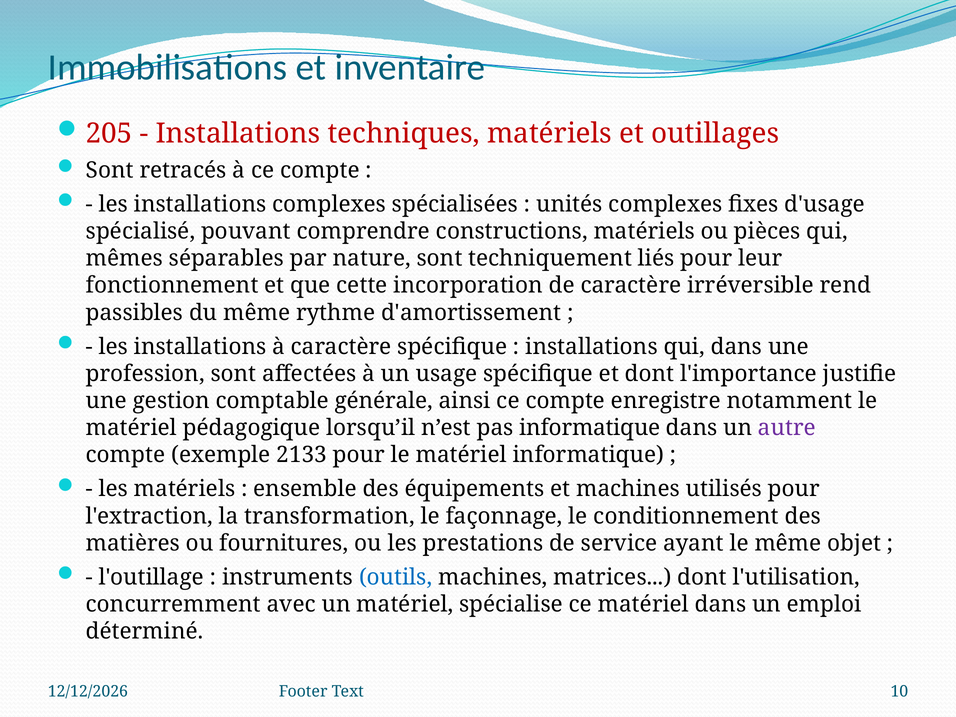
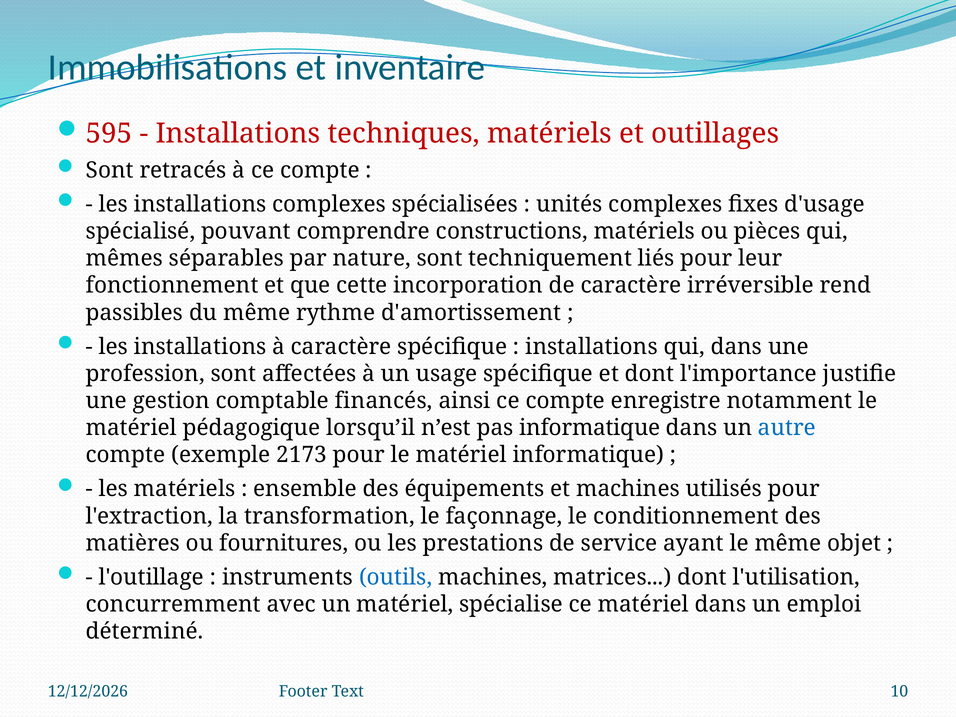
205: 205 -> 595
générale: générale -> financés
autre colour: purple -> blue
2133: 2133 -> 2173
